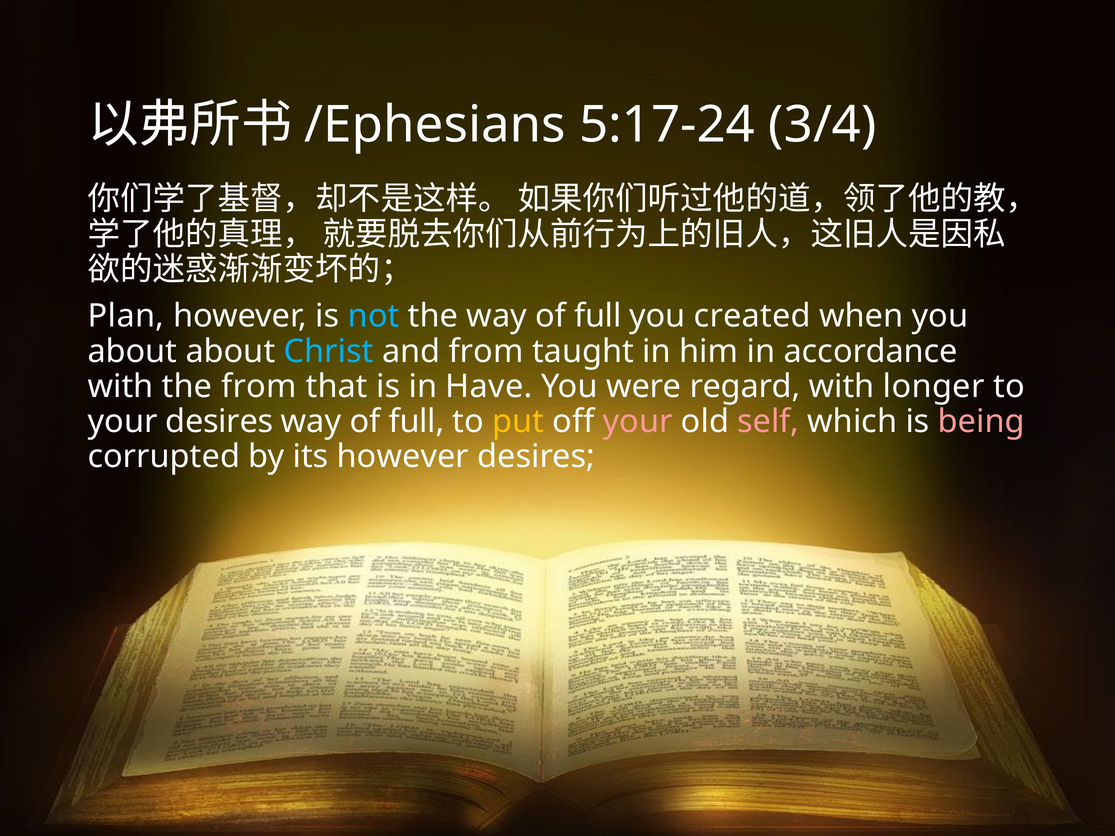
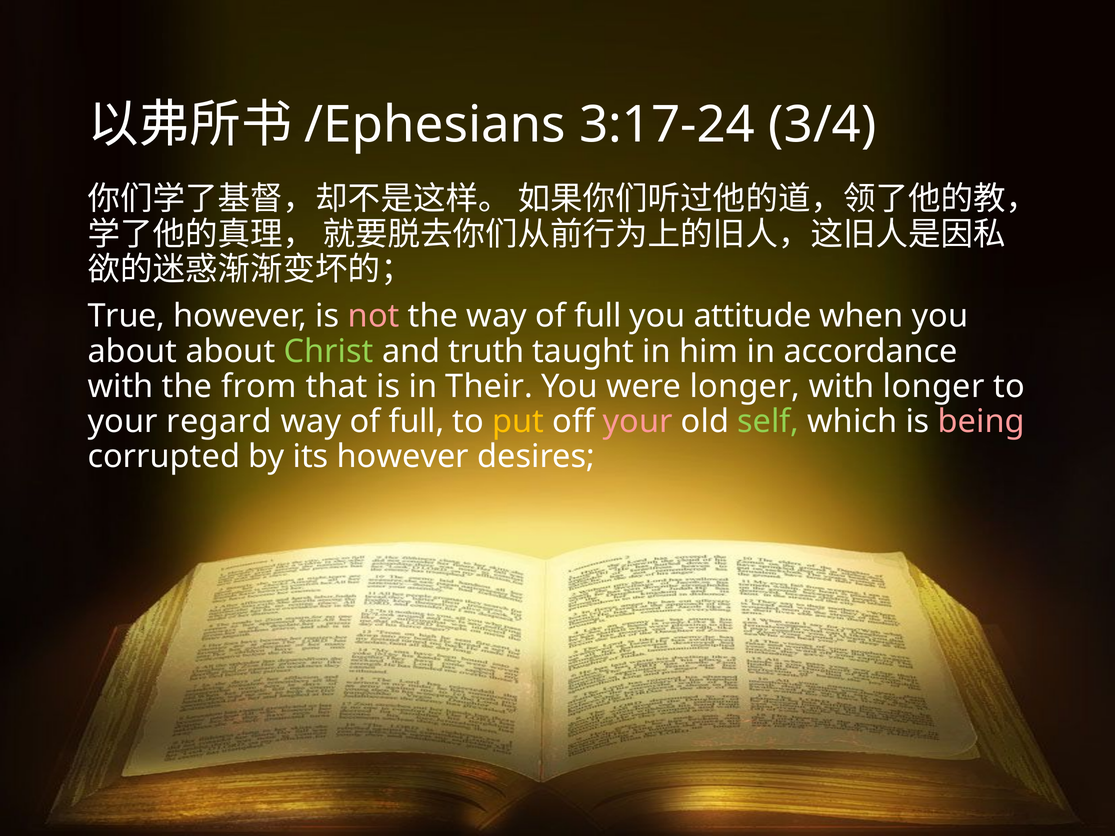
5:17-24: 5:17-24 -> 3:17-24
Plan: Plan -> True
not colour: light blue -> pink
created: created -> attitude
Christ colour: light blue -> light green
and from: from -> truth
Have: Have -> Their
were regard: regard -> longer
your desires: desires -> regard
self colour: pink -> light green
